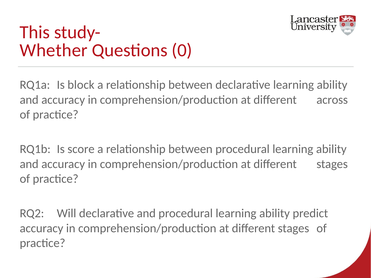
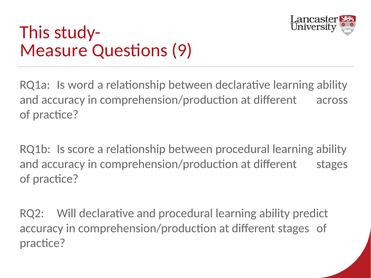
Whether: Whether -> Measure
0: 0 -> 9
block: block -> word
